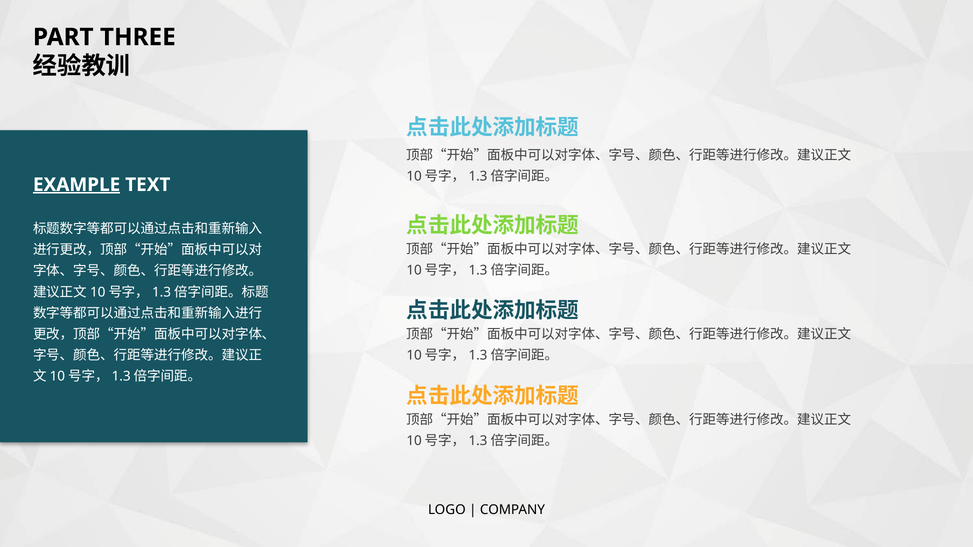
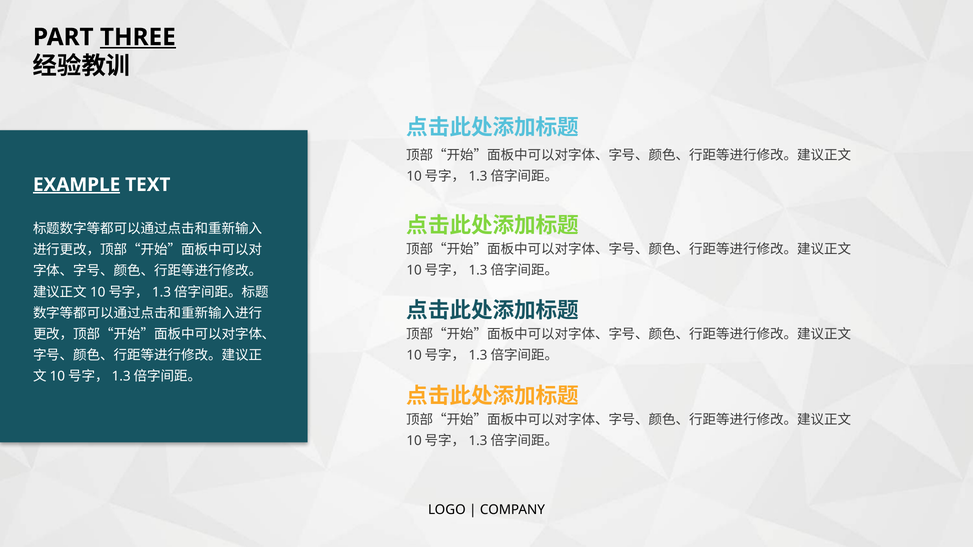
THREE underline: none -> present
